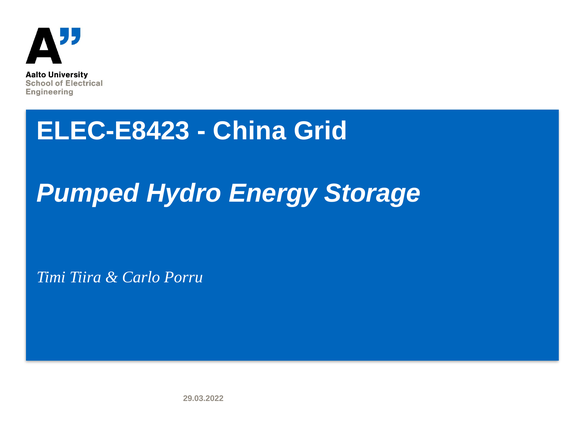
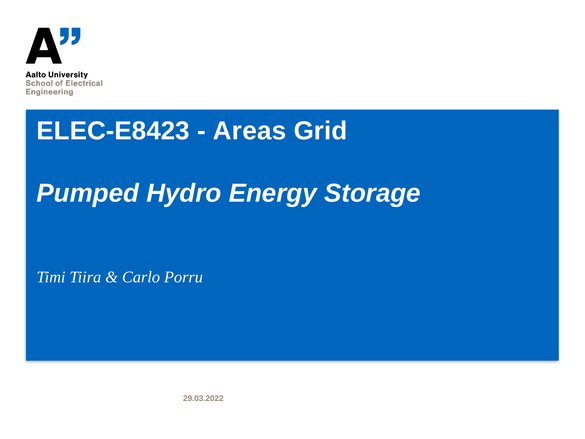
China: China -> Areas
